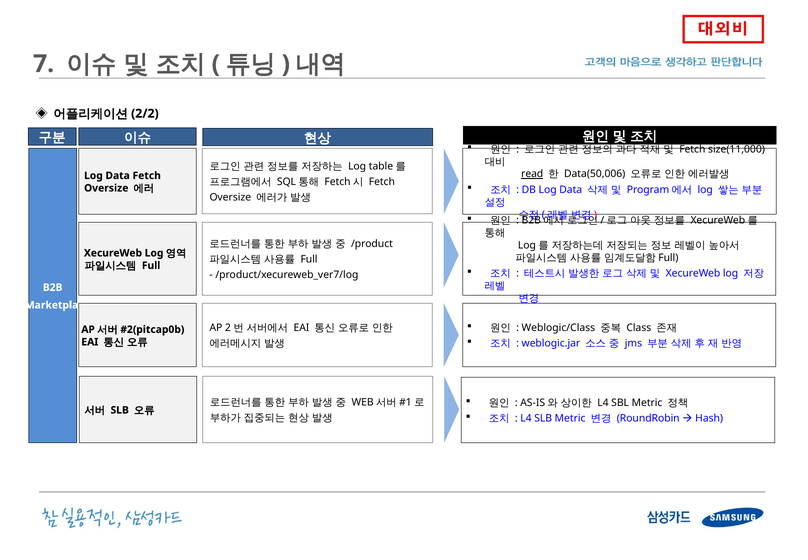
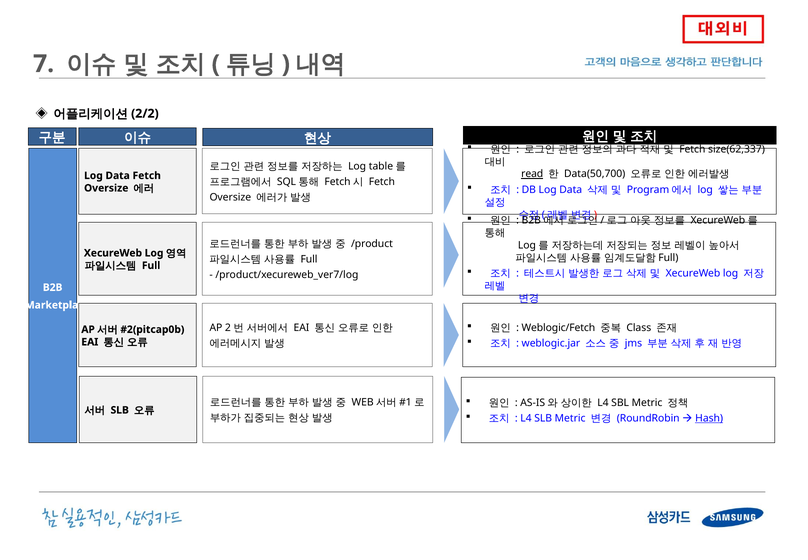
size(11,000: size(11,000 -> size(62,337
Data(50,006: Data(50,006 -> Data(50,700
Weblogic/Class: Weblogic/Class -> Weblogic/Fetch
Hash underline: none -> present
